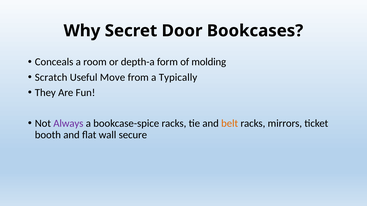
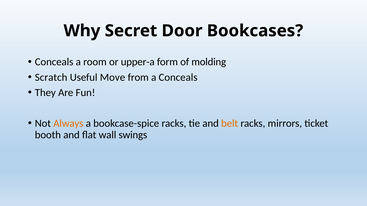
depth-a: depth-a -> upper-a
a Typically: Typically -> Conceals
Always colour: purple -> orange
secure: secure -> swings
